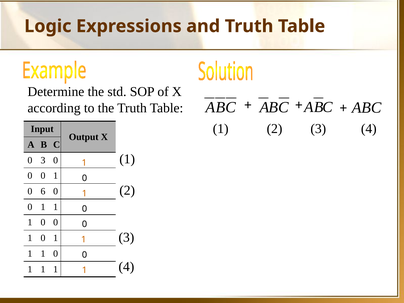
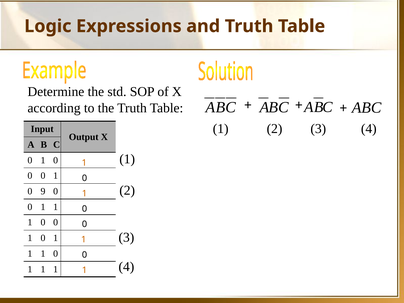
3 at (43, 160): 3 -> 1
6: 6 -> 9
